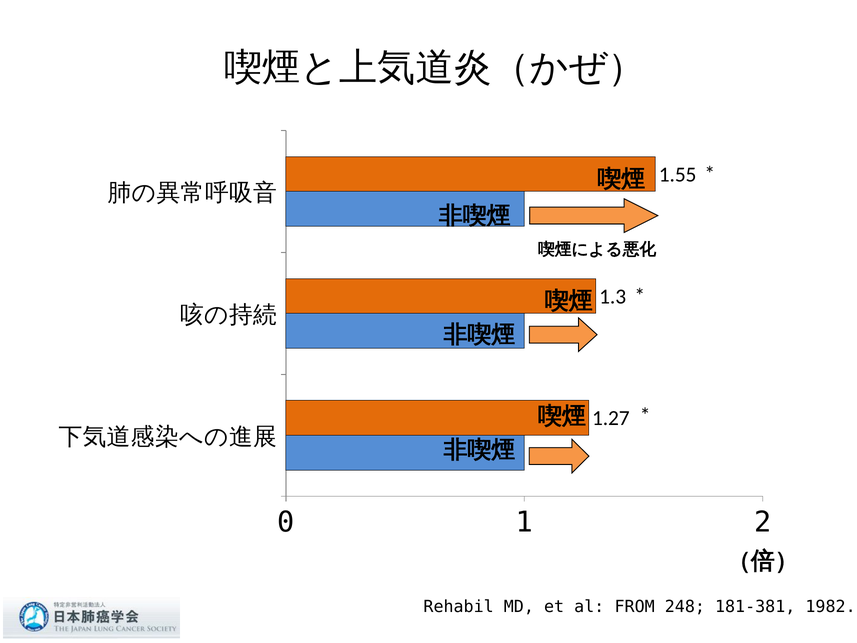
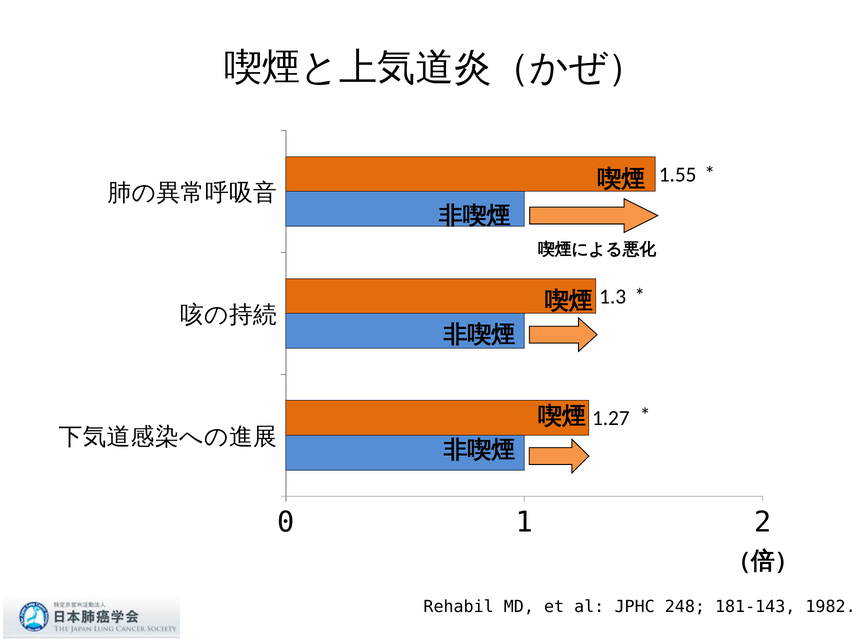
FROM: FROM -> JPHC
181-381: 181-381 -> 181-143
